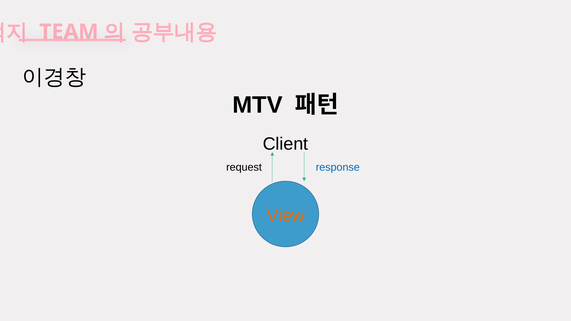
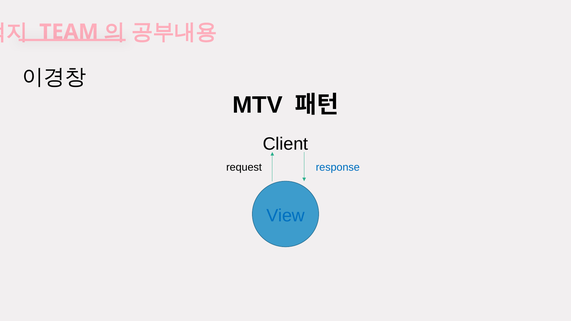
View colour: orange -> blue
